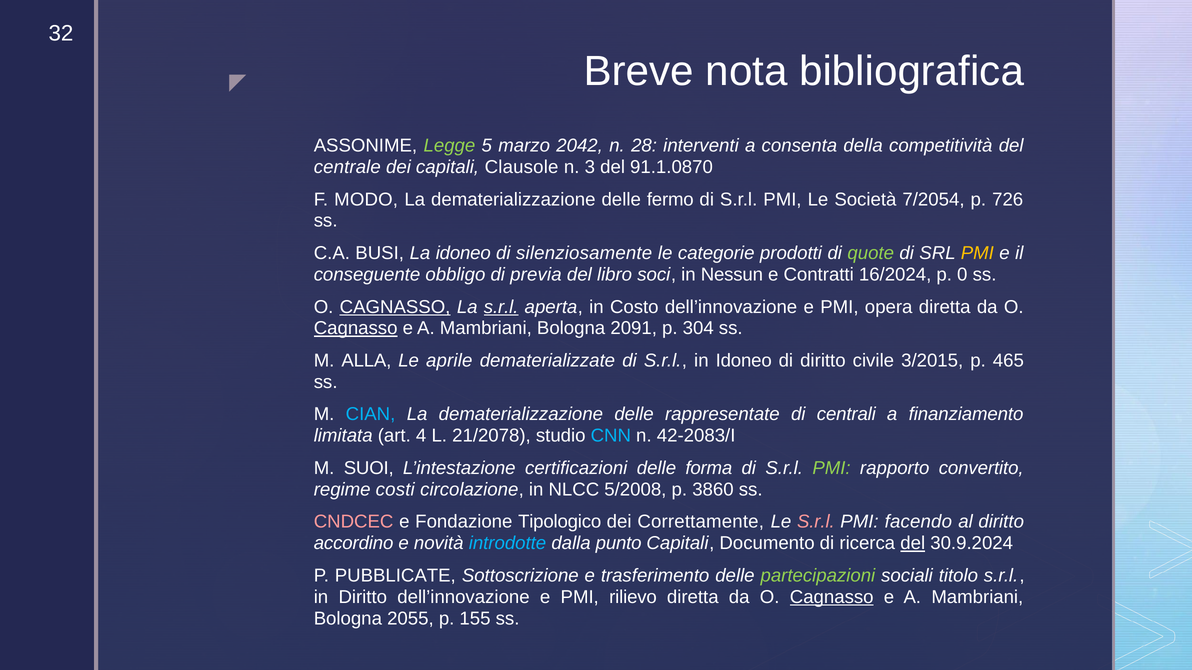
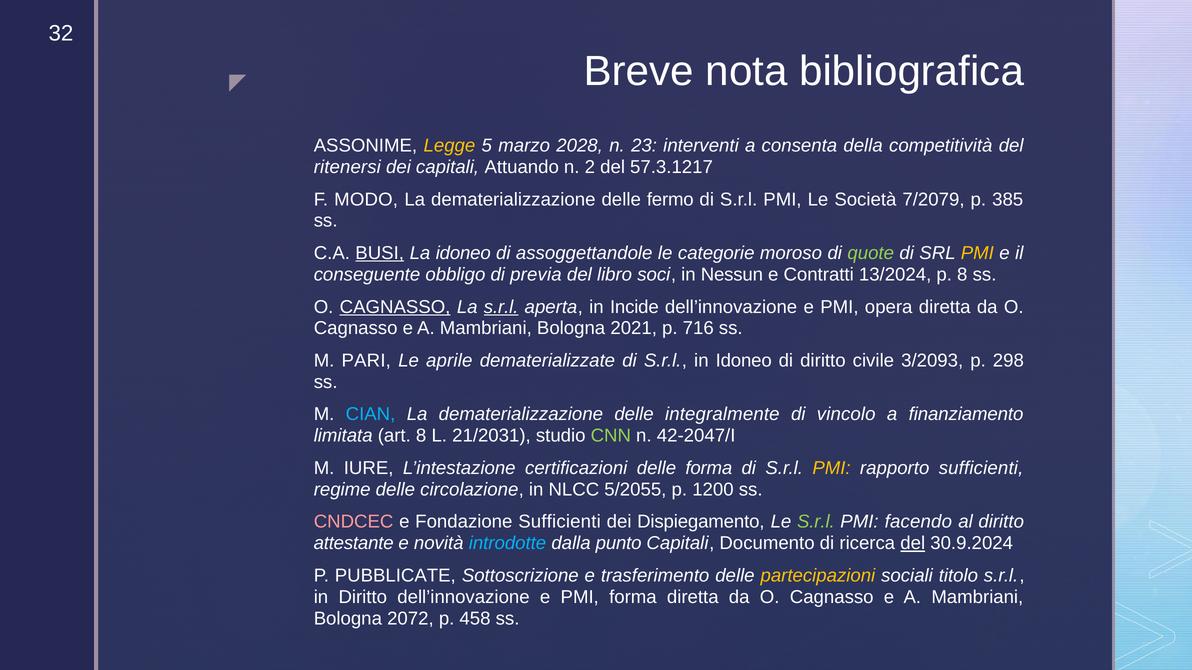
Legge colour: light green -> yellow
2042: 2042 -> 2028
28: 28 -> 23
centrale: centrale -> ritenersi
Clausole: Clausole -> Attuando
3: 3 -> 2
91.1.0870: 91.1.0870 -> 57.3.1217
7/2054: 7/2054 -> 7/2079
726: 726 -> 385
BUSI underline: none -> present
silenziosamente: silenziosamente -> assoggettandole
prodotti: prodotti -> moroso
16/2024: 16/2024 -> 13/2024
p 0: 0 -> 8
Costo: Costo -> Incide
Cagnasso at (356, 329) underline: present -> none
2091: 2091 -> 2021
304: 304 -> 716
ALLA: ALLA -> PARI
3/2015: 3/2015 -> 3/2093
465: 465 -> 298
rappresentate: rappresentate -> integralmente
centrali: centrali -> vincolo
art 4: 4 -> 8
21/2078: 21/2078 -> 21/2031
CNN colour: light blue -> light green
42-2083/I: 42-2083/I -> 42-2047/I
SUOI: SUOI -> IURE
PMI at (832, 468) colour: light green -> yellow
rapporto convertito: convertito -> sufficienti
regime costi: costi -> delle
5/2008: 5/2008 -> 5/2055
3860: 3860 -> 1200
Fondazione Tipologico: Tipologico -> Sufficienti
Correttamente: Correttamente -> Dispiegamento
S.r.l at (816, 522) colour: pink -> light green
accordino: accordino -> attestante
partecipazioni colour: light green -> yellow
PMI rilievo: rilievo -> forma
Cagnasso at (832, 597) underline: present -> none
2055: 2055 -> 2072
155: 155 -> 458
